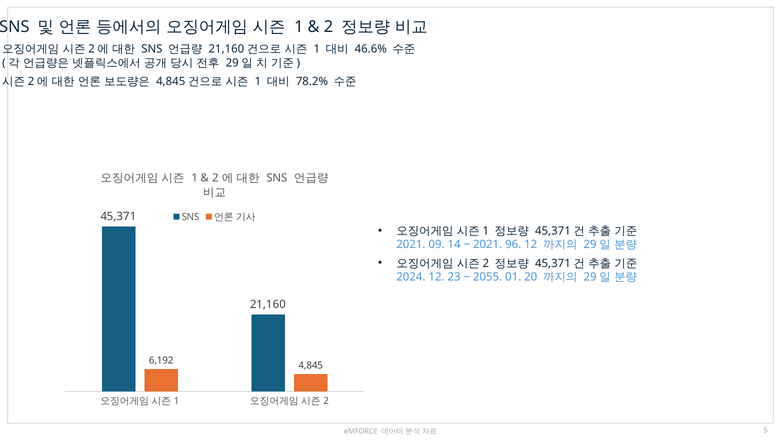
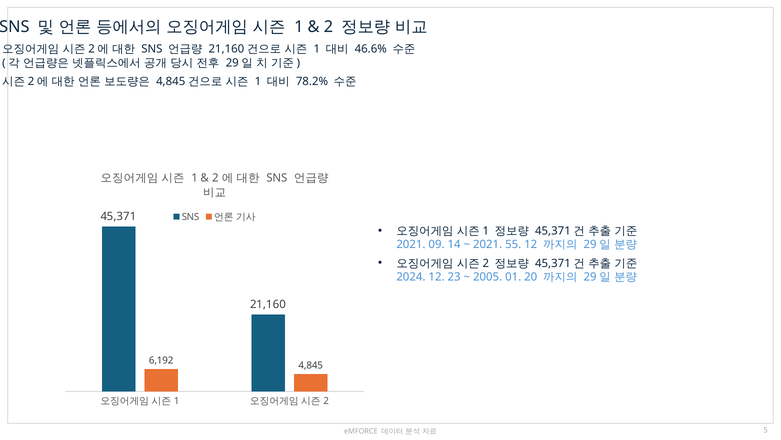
96: 96 -> 55
2055: 2055 -> 2005
